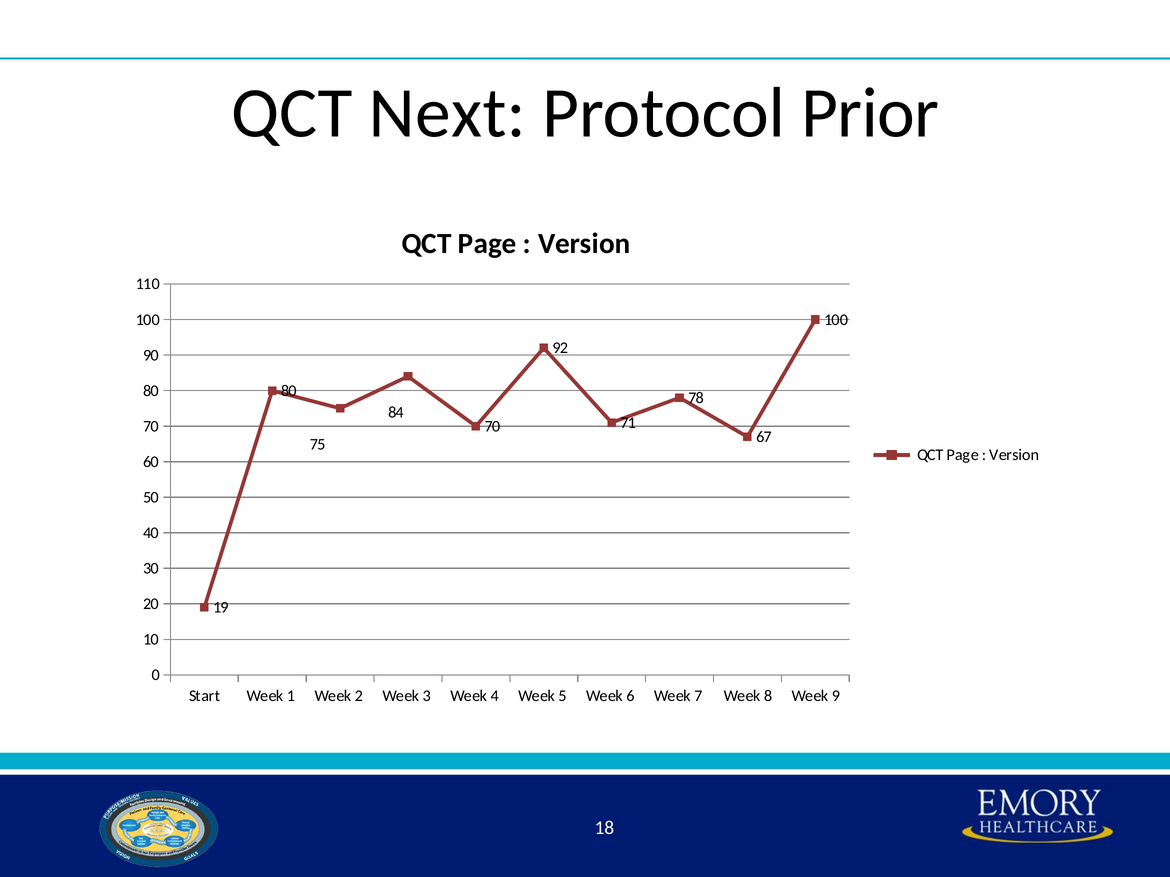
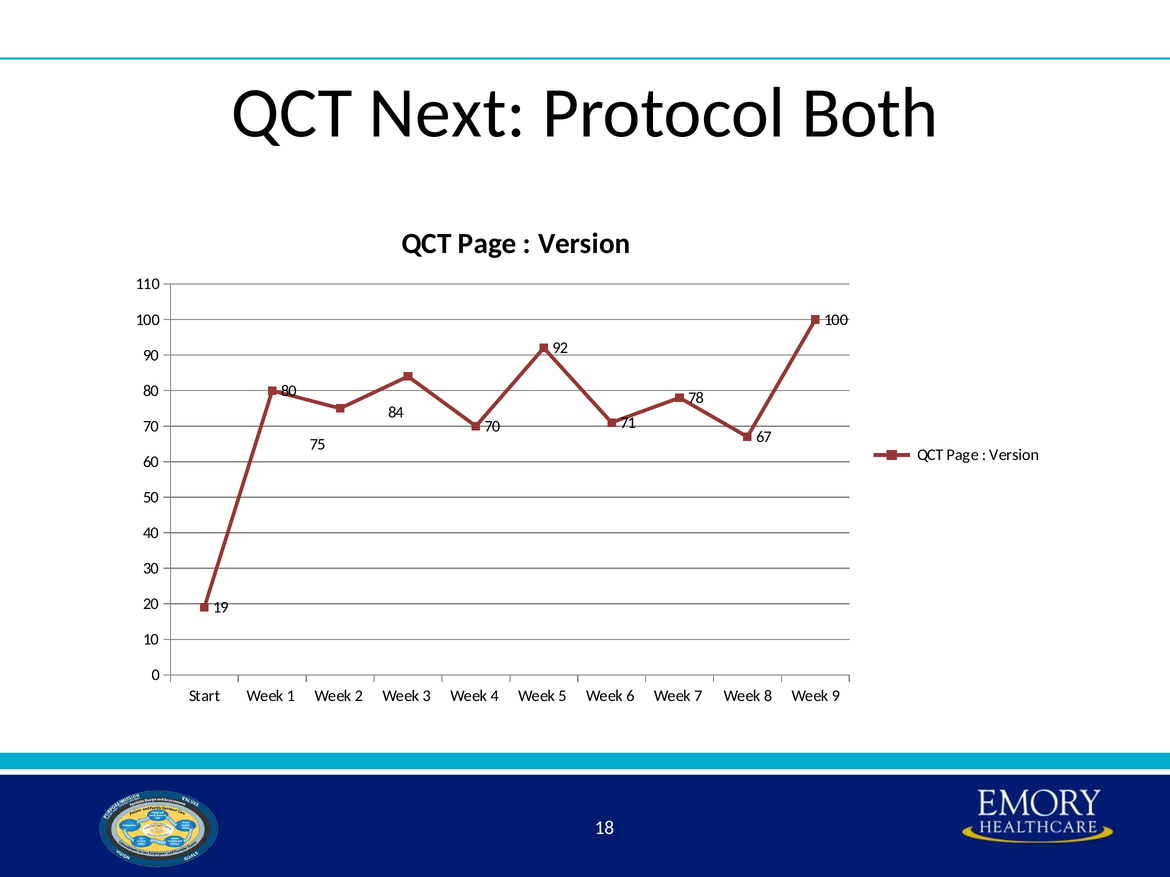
Prior: Prior -> Both
